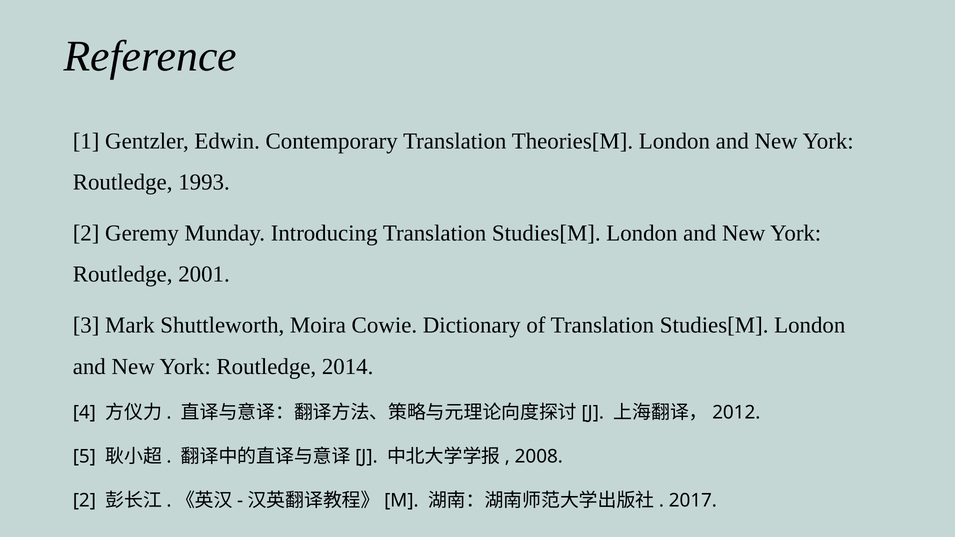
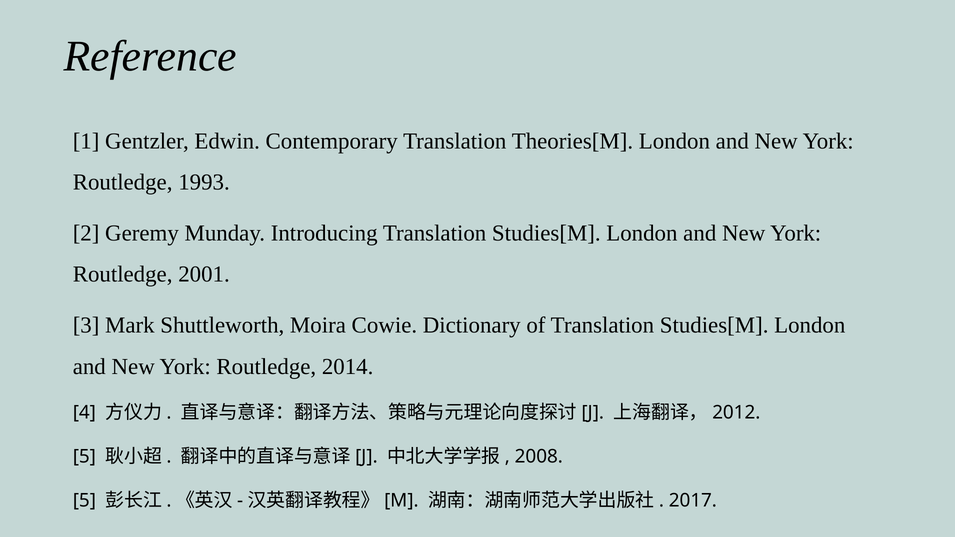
2 at (84, 501): 2 -> 5
